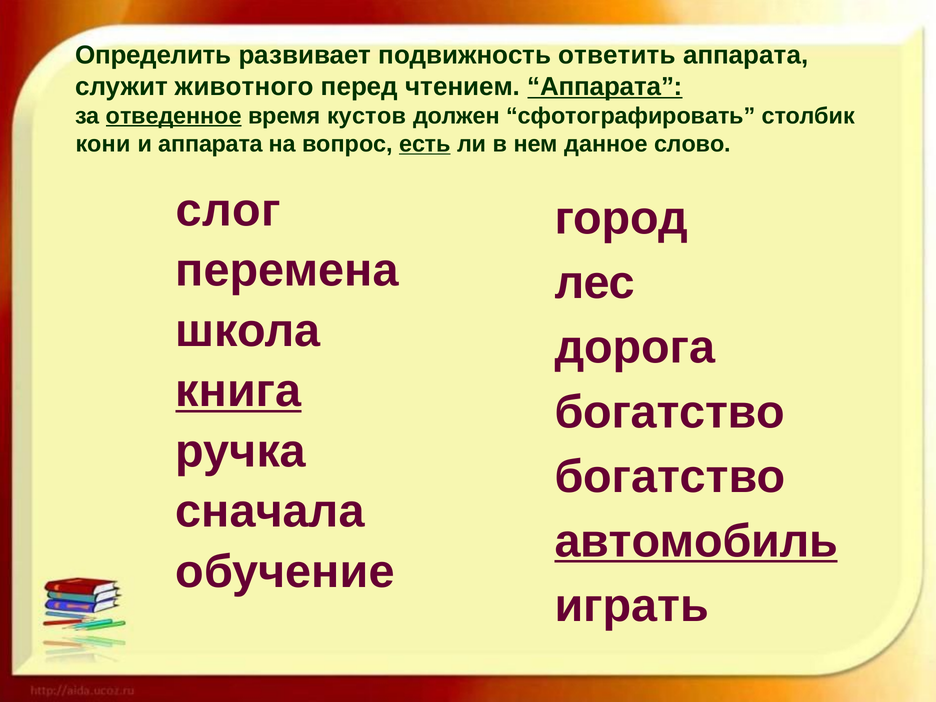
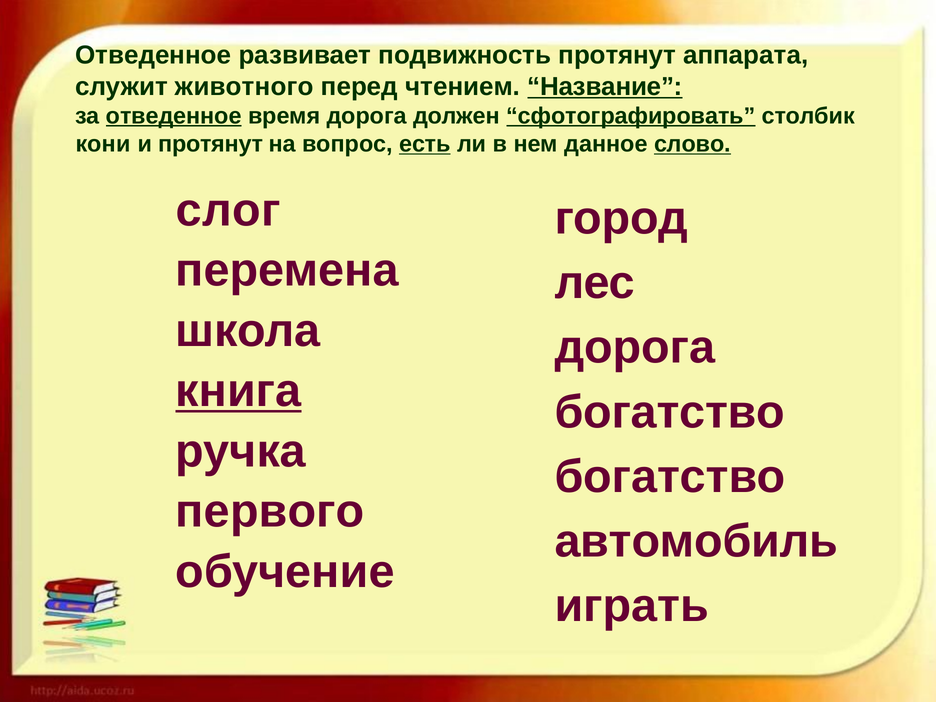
Определить at (153, 55): Определить -> Отведенное
подвижность ответить: ответить -> протянут
чтением Аппарата: Аппарата -> Название
время кустов: кустов -> дорога
сфотографировать underline: none -> present
и аппарата: аппарата -> протянут
слово underline: none -> present
сначала: сначала -> первого
автомобиль underline: present -> none
